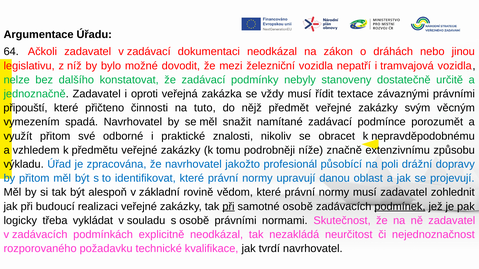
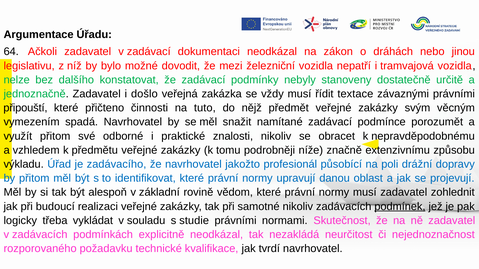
oproti: oproti -> došlo
zpracována: zpracována -> zadávacího
při at (228, 207) underline: present -> none
samotné osobě: osobě -> nikoliv
s osobě: osobě -> studie
